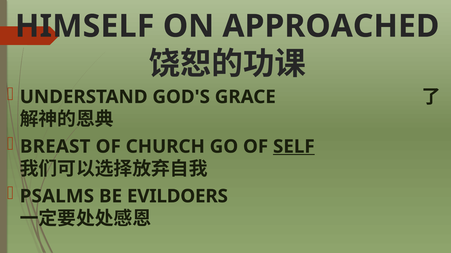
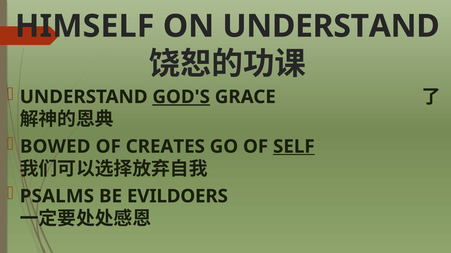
ON APPROACHED: APPROACHED -> UNDERSTAND
GOD'S underline: none -> present
BREAST: BREAST -> BOWED
CHURCH: CHURCH -> CREATES
